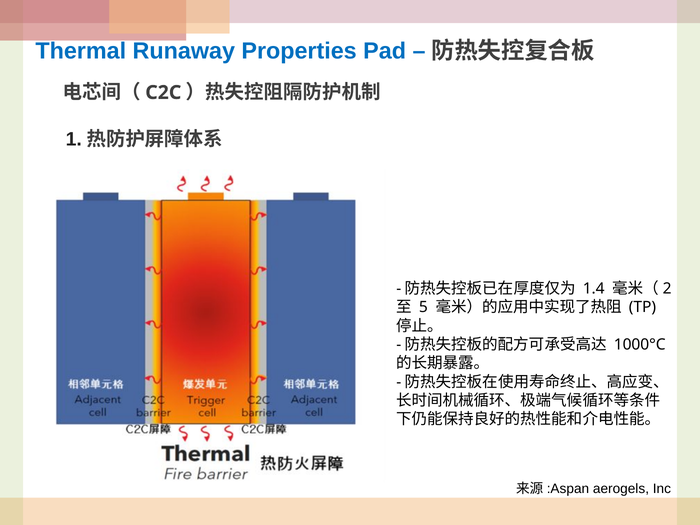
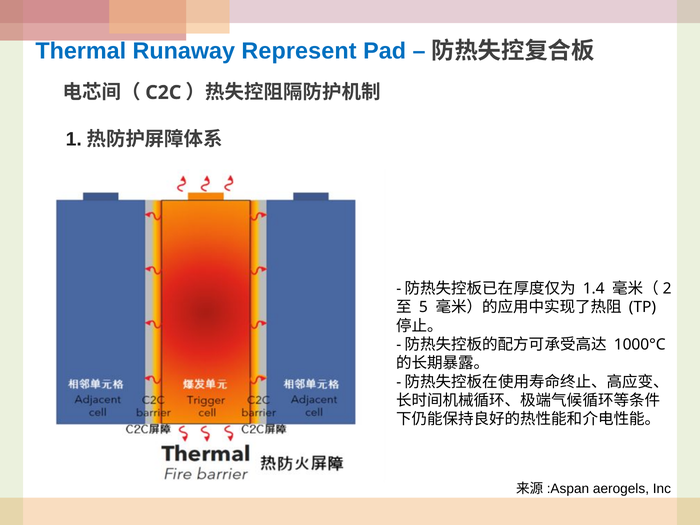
Properties: Properties -> Represent
